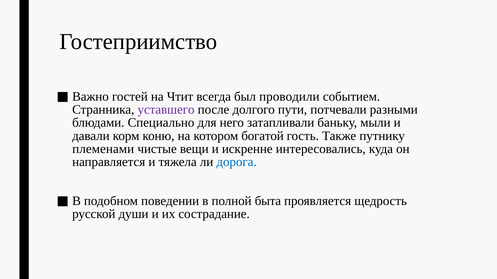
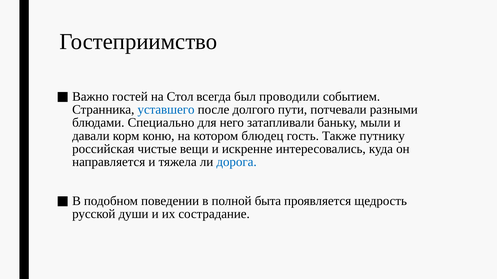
Чтит: Чтит -> Стол
уставшего colour: purple -> blue
богатой: богатой -> блюдец
племенами: племенами -> российская
